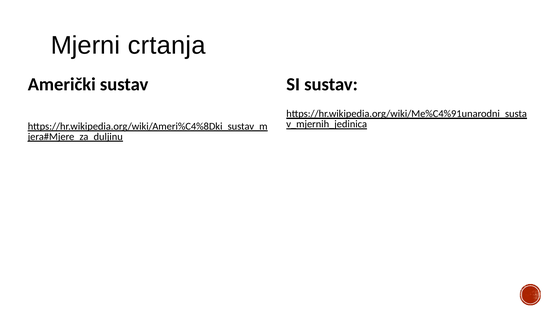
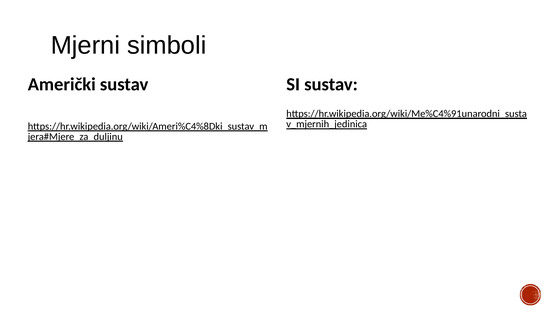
crtanja: crtanja -> simboli
